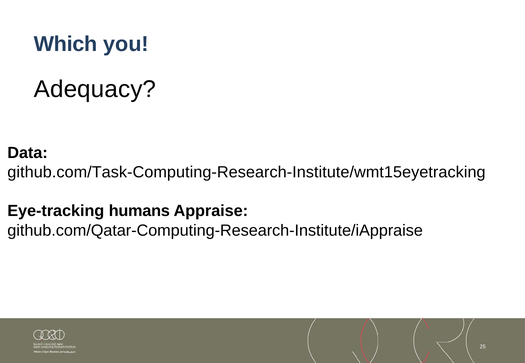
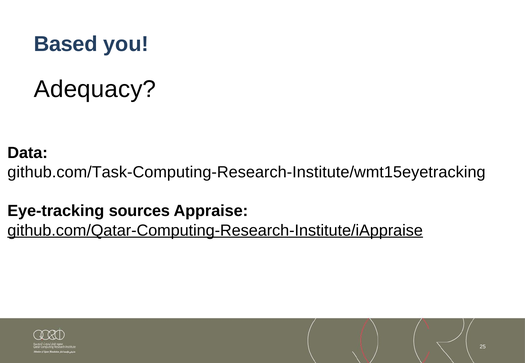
Which: Which -> Based
humans: humans -> sources
github.com/Qatar-Computing-Research-Institute/iAppraise underline: none -> present
